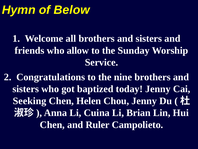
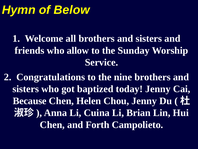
Seeking: Seeking -> Because
Ruler: Ruler -> Forth
